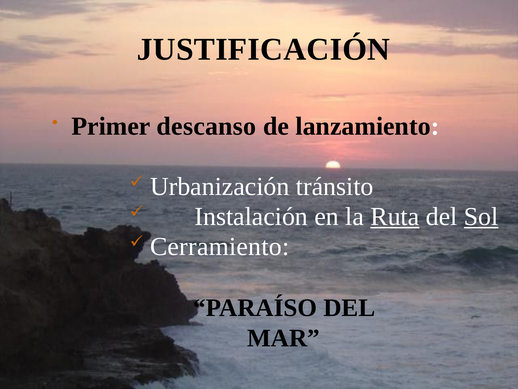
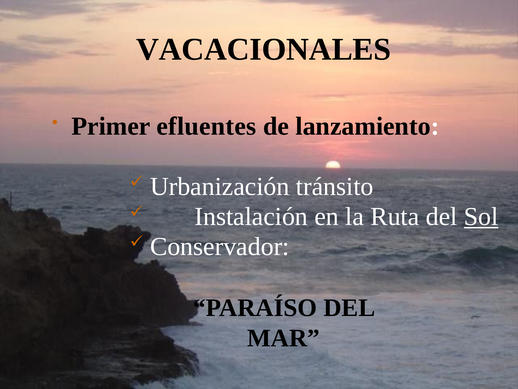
JUSTIFICACIÓN: JUSTIFICACIÓN -> VACACIONALES
descanso: descanso -> efluentes
Ruta underline: present -> none
Cerramiento: Cerramiento -> Conservador
